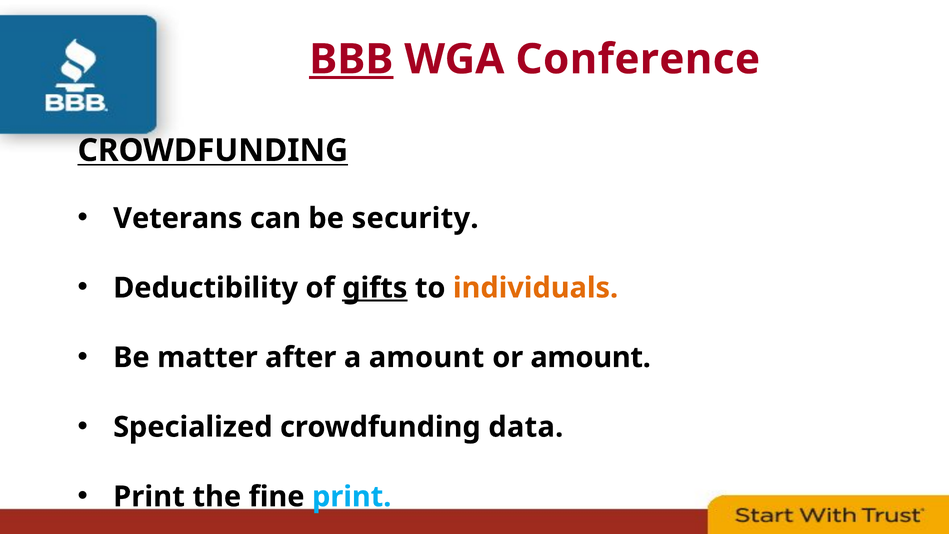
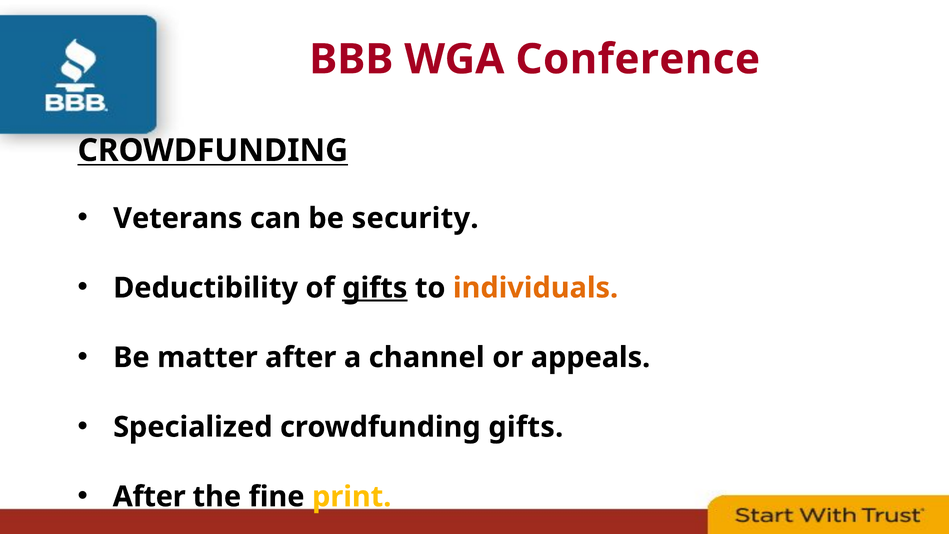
BBB underline: present -> none
a amount: amount -> channel
or amount: amount -> appeals
crowdfunding data: data -> gifts
Print at (149, 497): Print -> After
print at (352, 497) colour: light blue -> yellow
